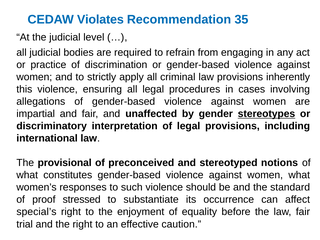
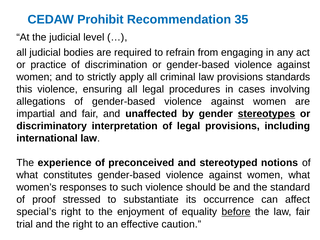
Violates: Violates -> Prohibit
inherently: inherently -> standards
provisional: provisional -> experience
before underline: none -> present
